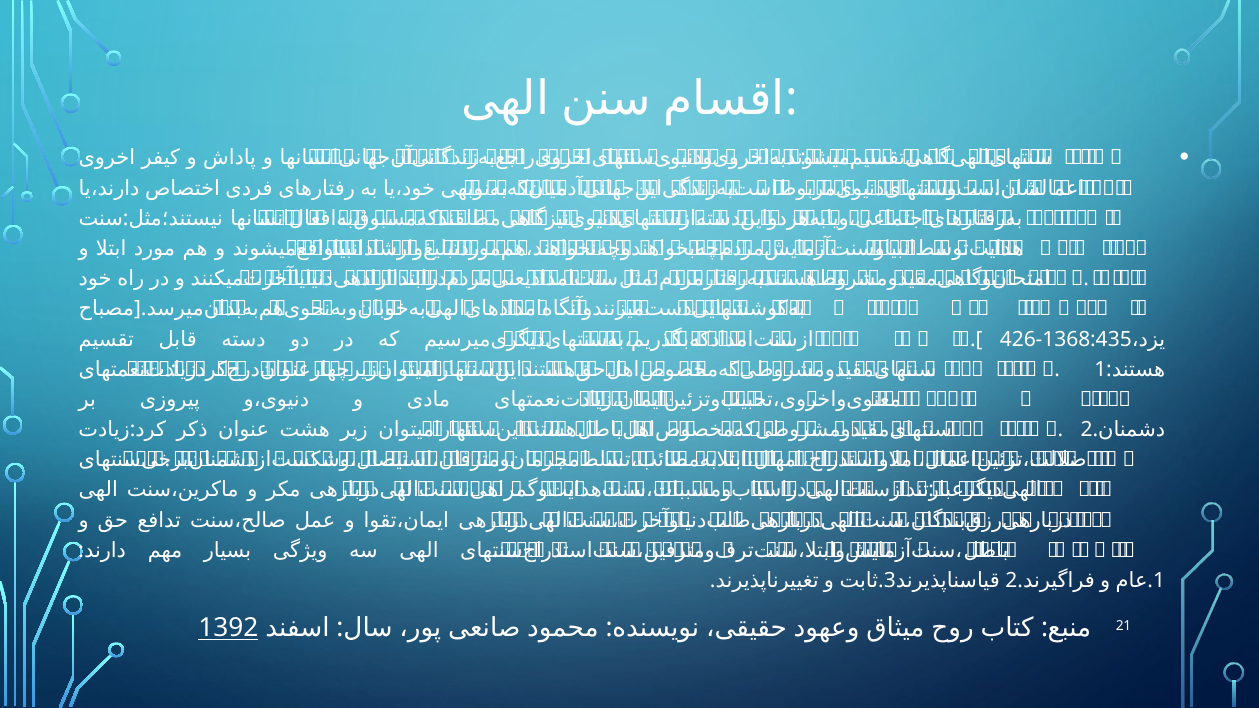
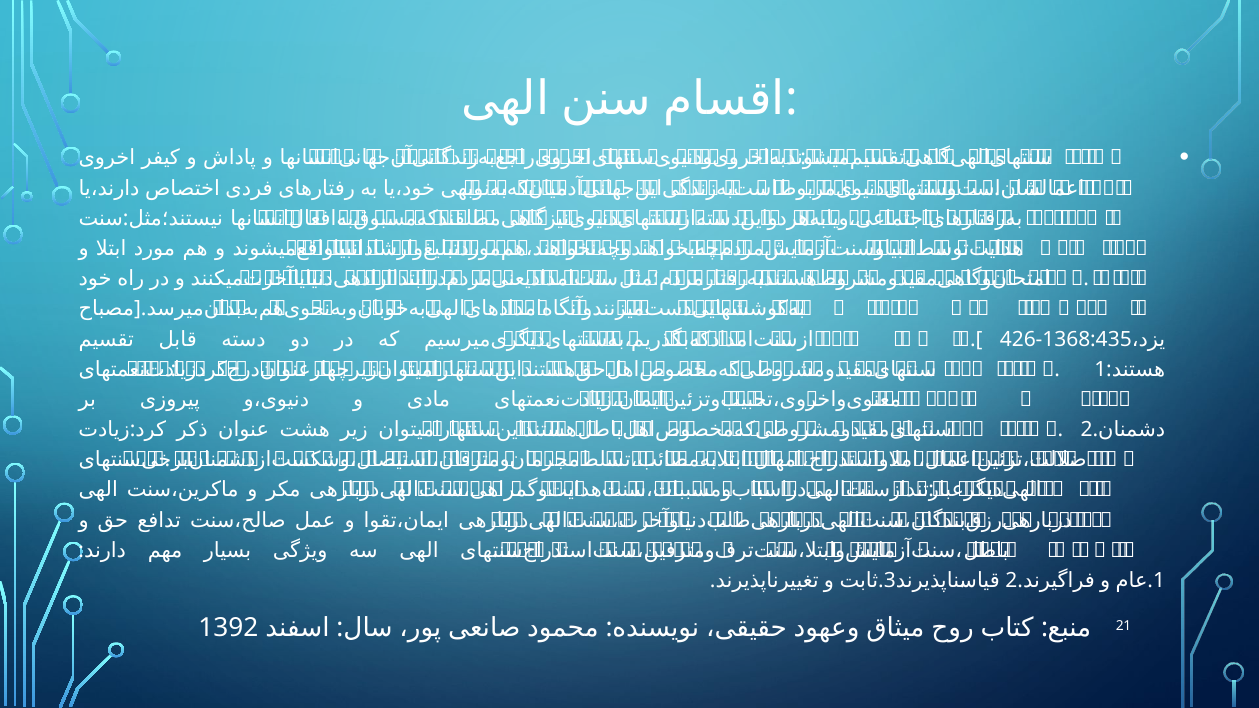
1392 underline: present -> none
